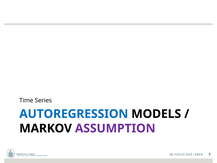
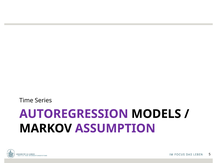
AUTOREGRESSION colour: blue -> purple
